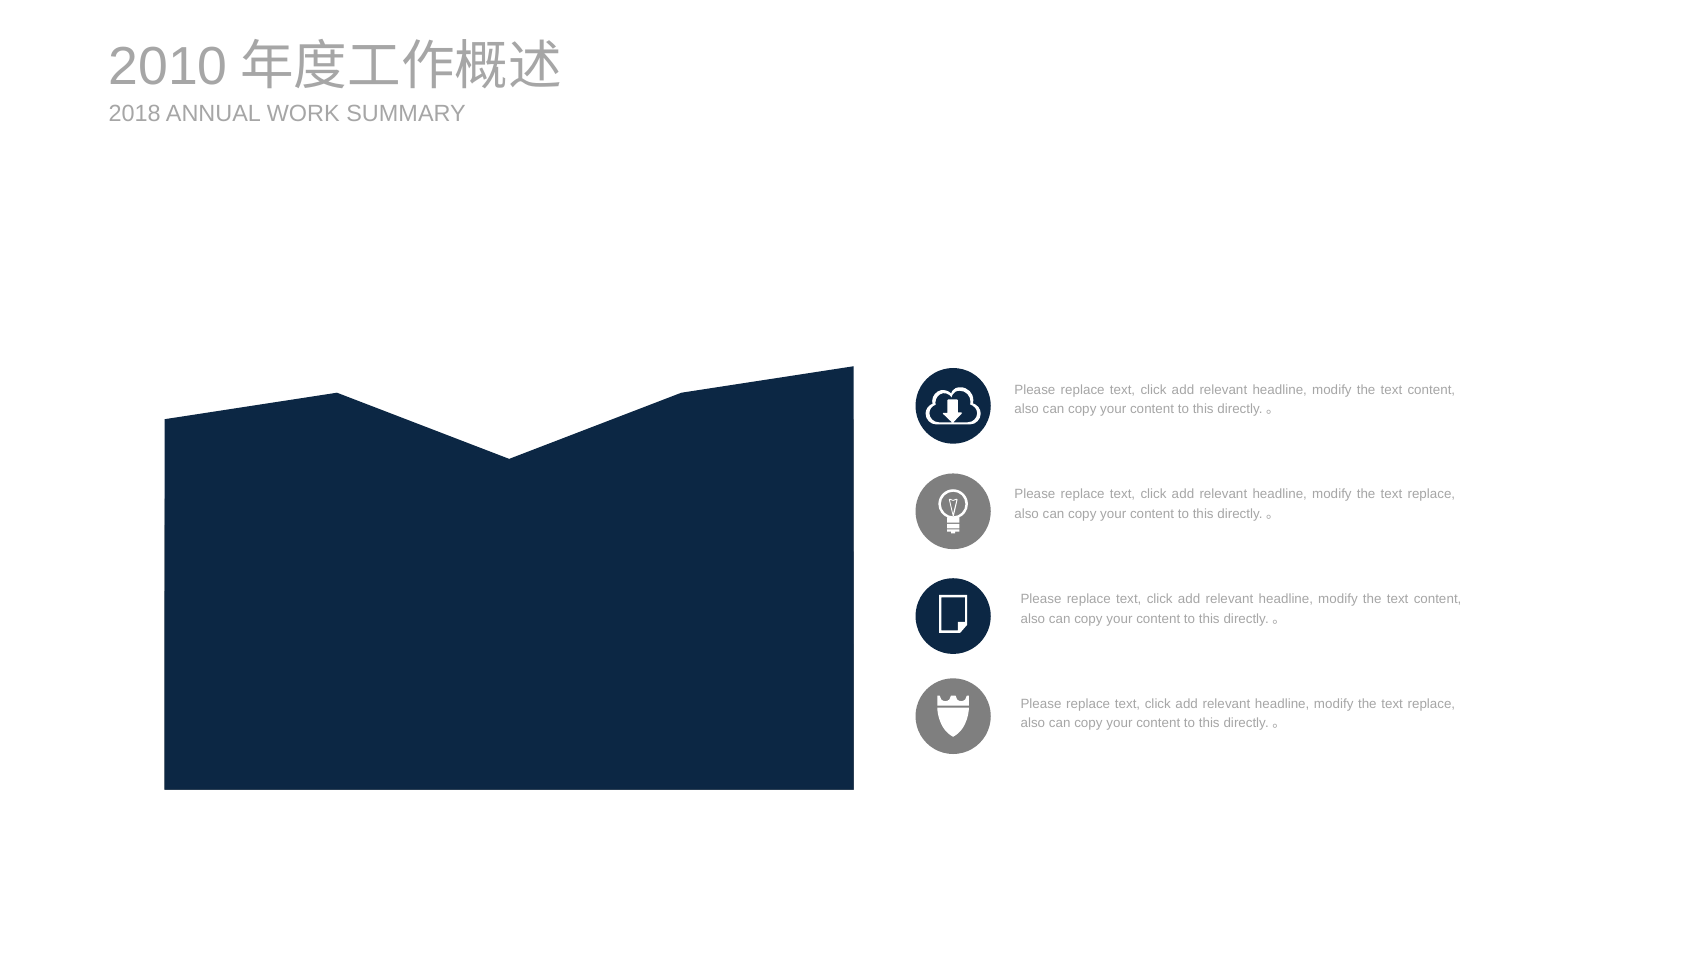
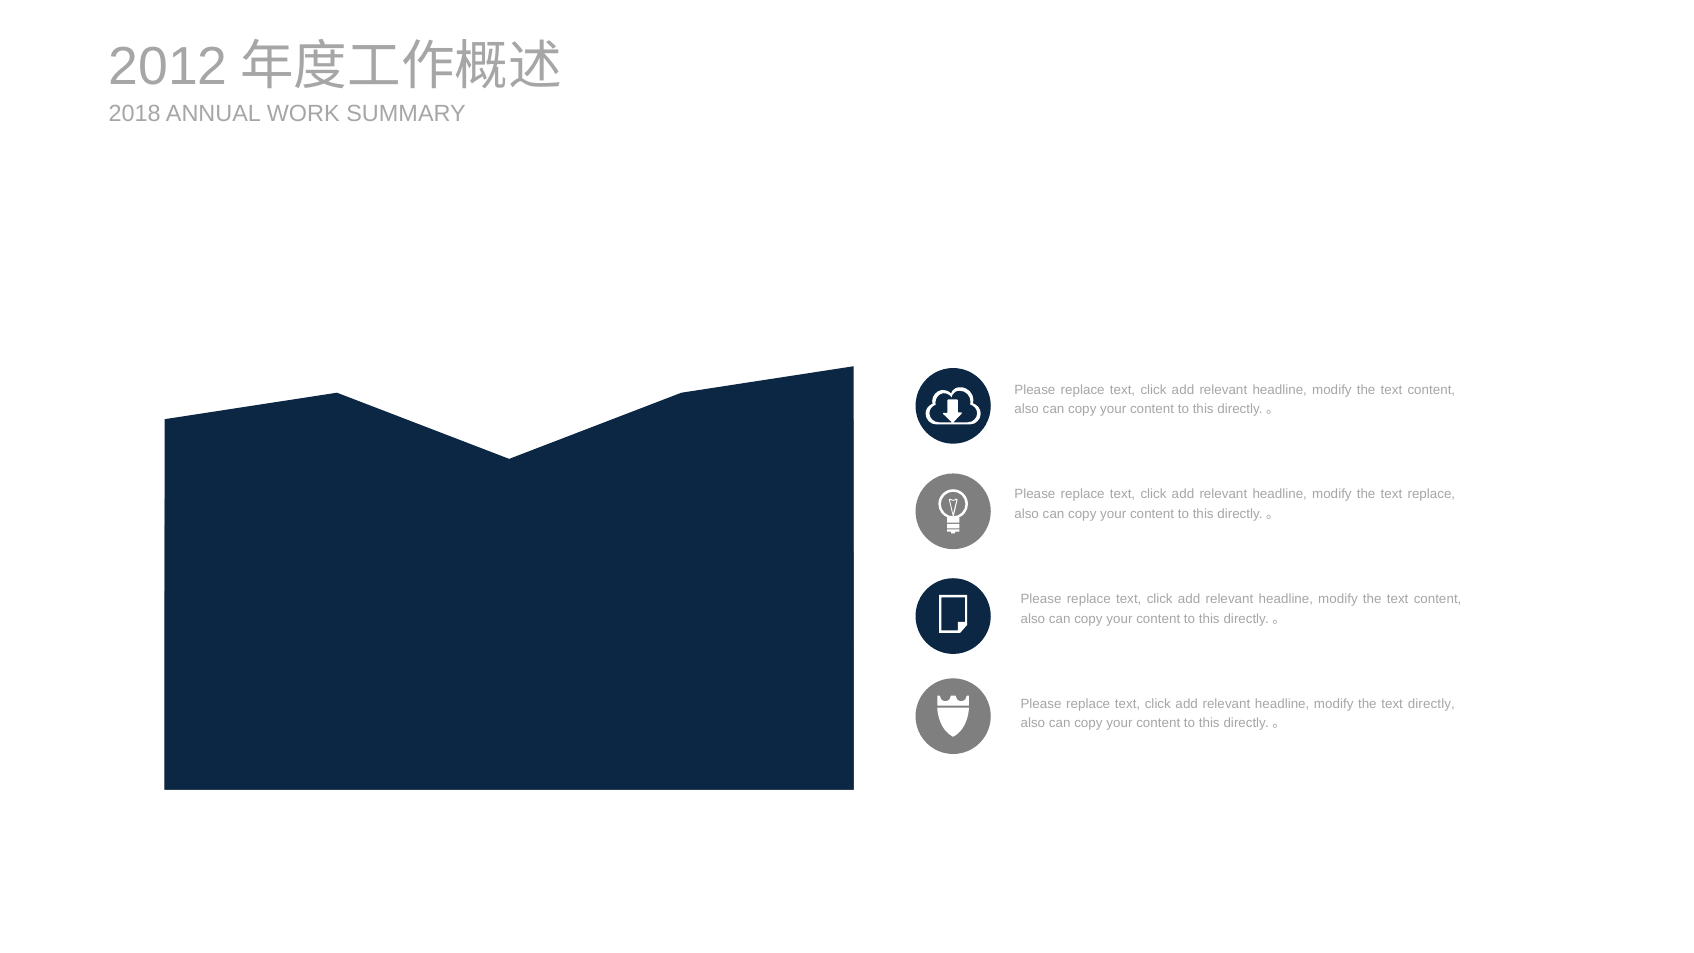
2010: 2010 -> 2012
replace at (1431, 704): replace -> directly
